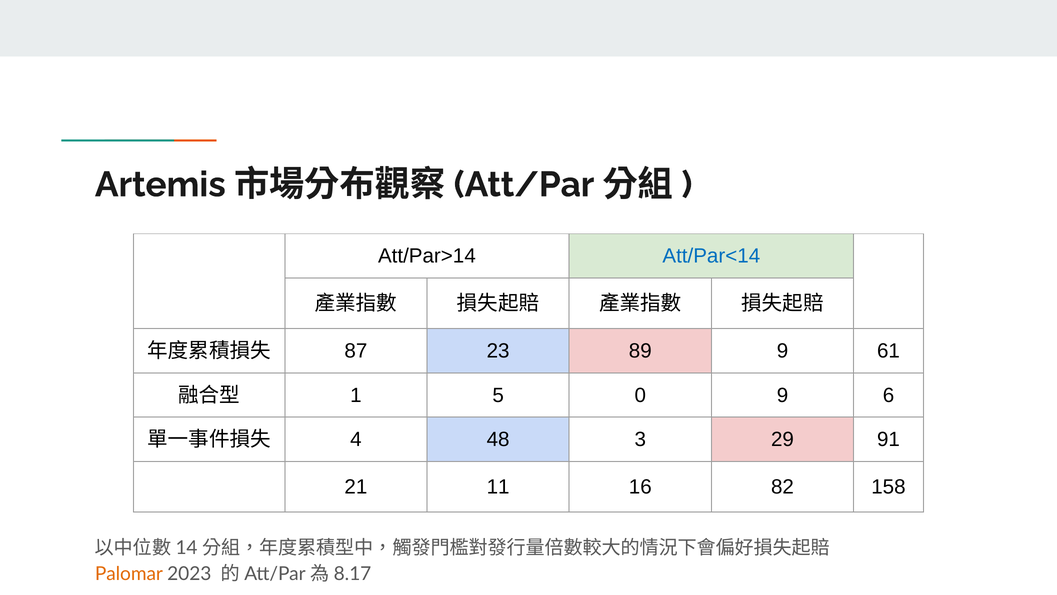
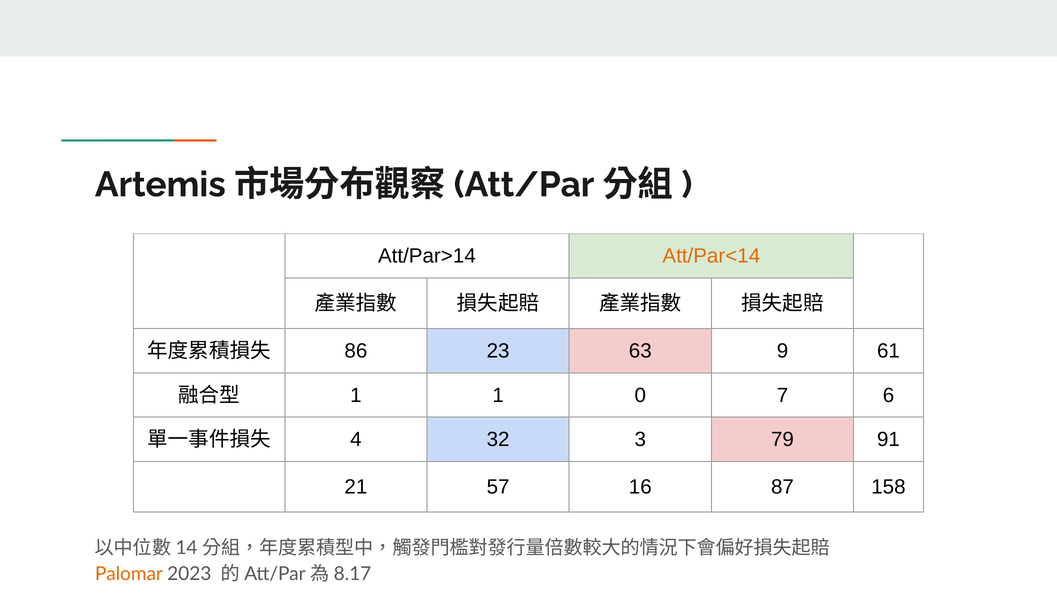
Att/Par<14 colour: blue -> orange
87: 87 -> 86
89: 89 -> 63
1 5: 5 -> 1
0 9: 9 -> 7
48: 48 -> 32
29: 29 -> 79
11: 11 -> 57
82: 82 -> 87
